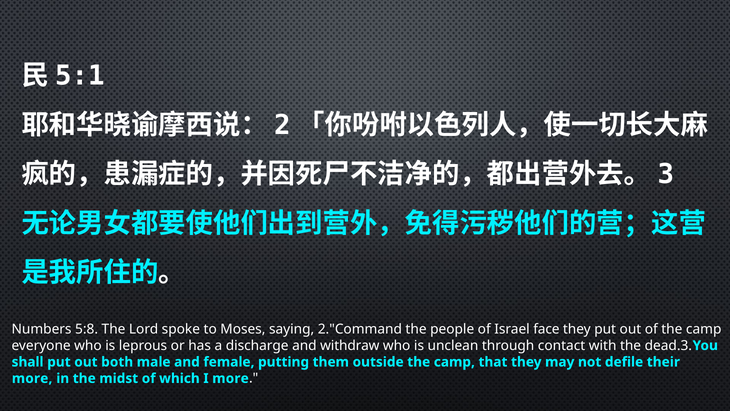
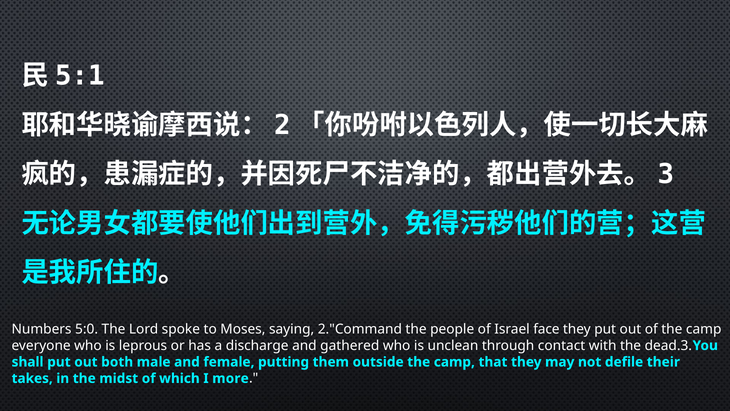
5:8: 5:8 -> 5:0
withdraw: withdraw -> gathered
more at (32, 378): more -> takes
